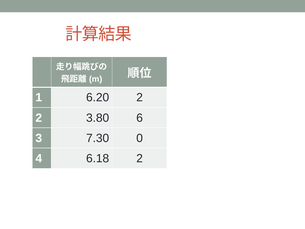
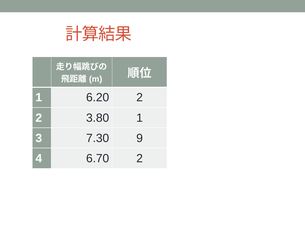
3.80 6: 6 -> 1
0: 0 -> 9
6.18: 6.18 -> 6.70
